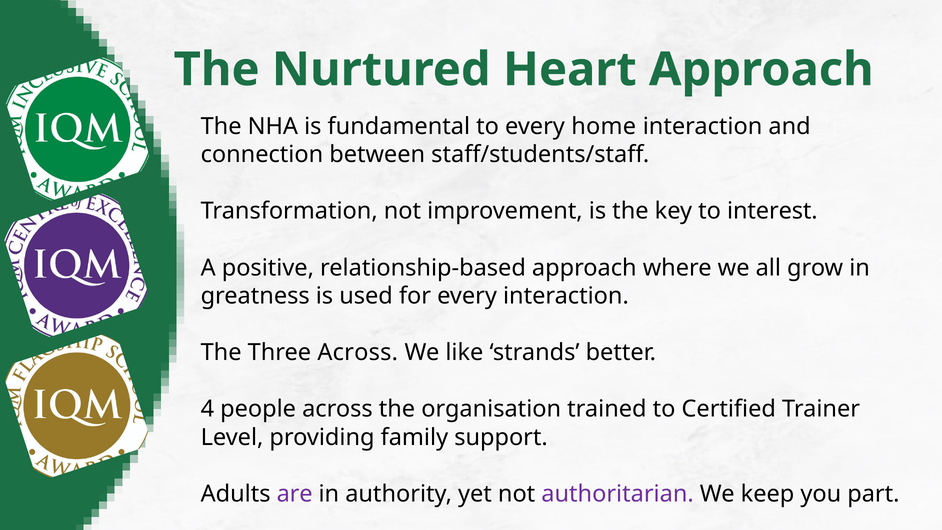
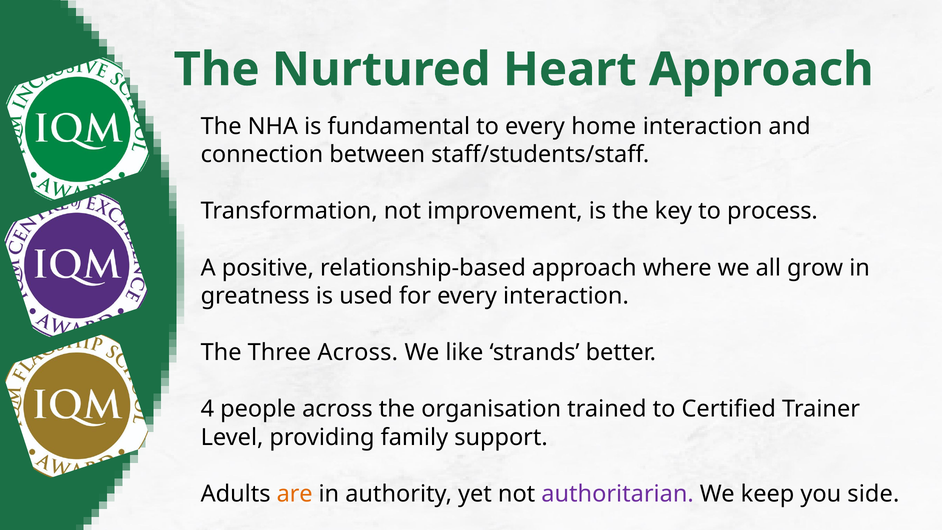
interest: interest -> process
are colour: purple -> orange
part: part -> side
